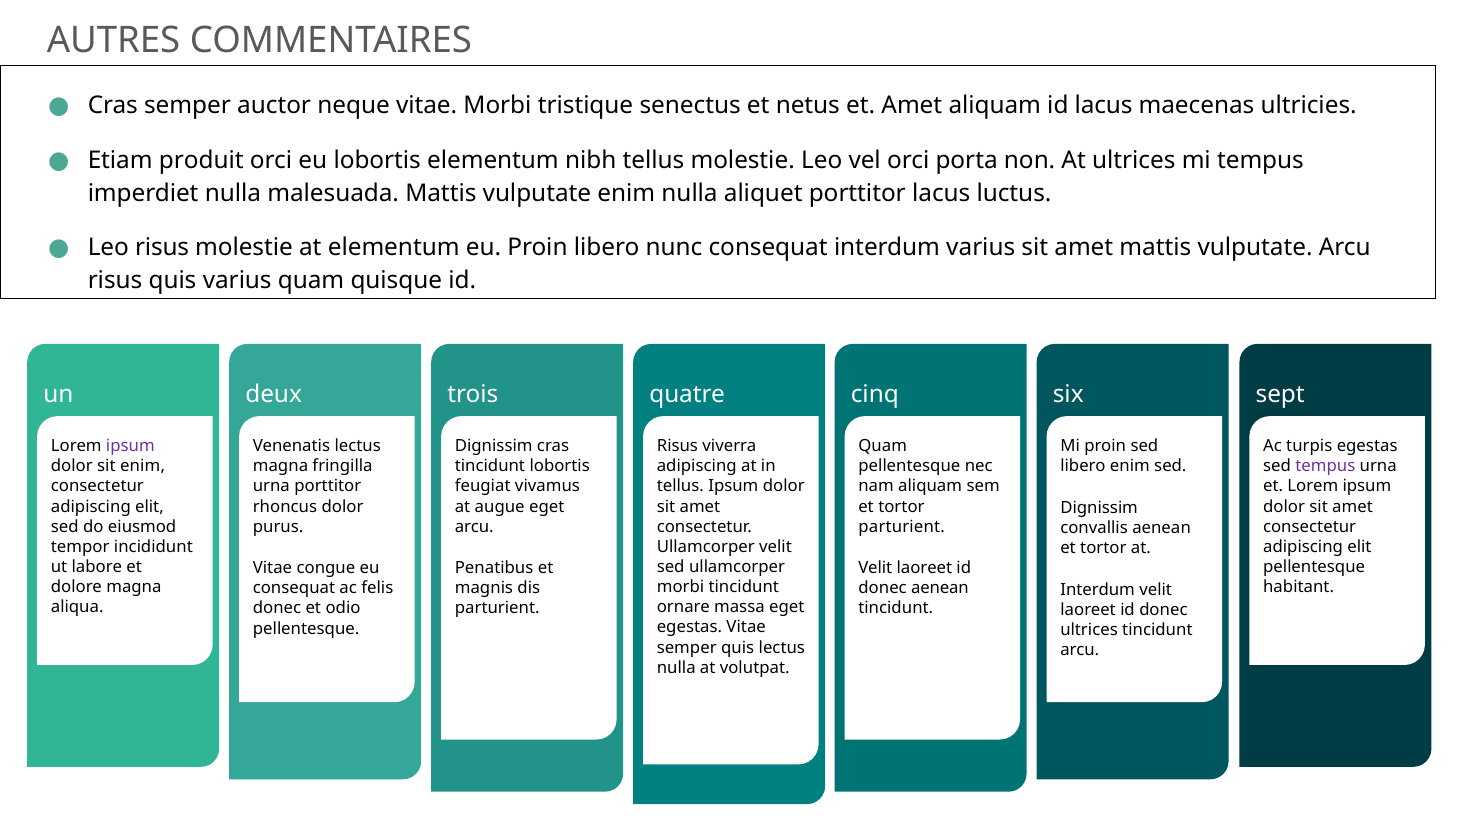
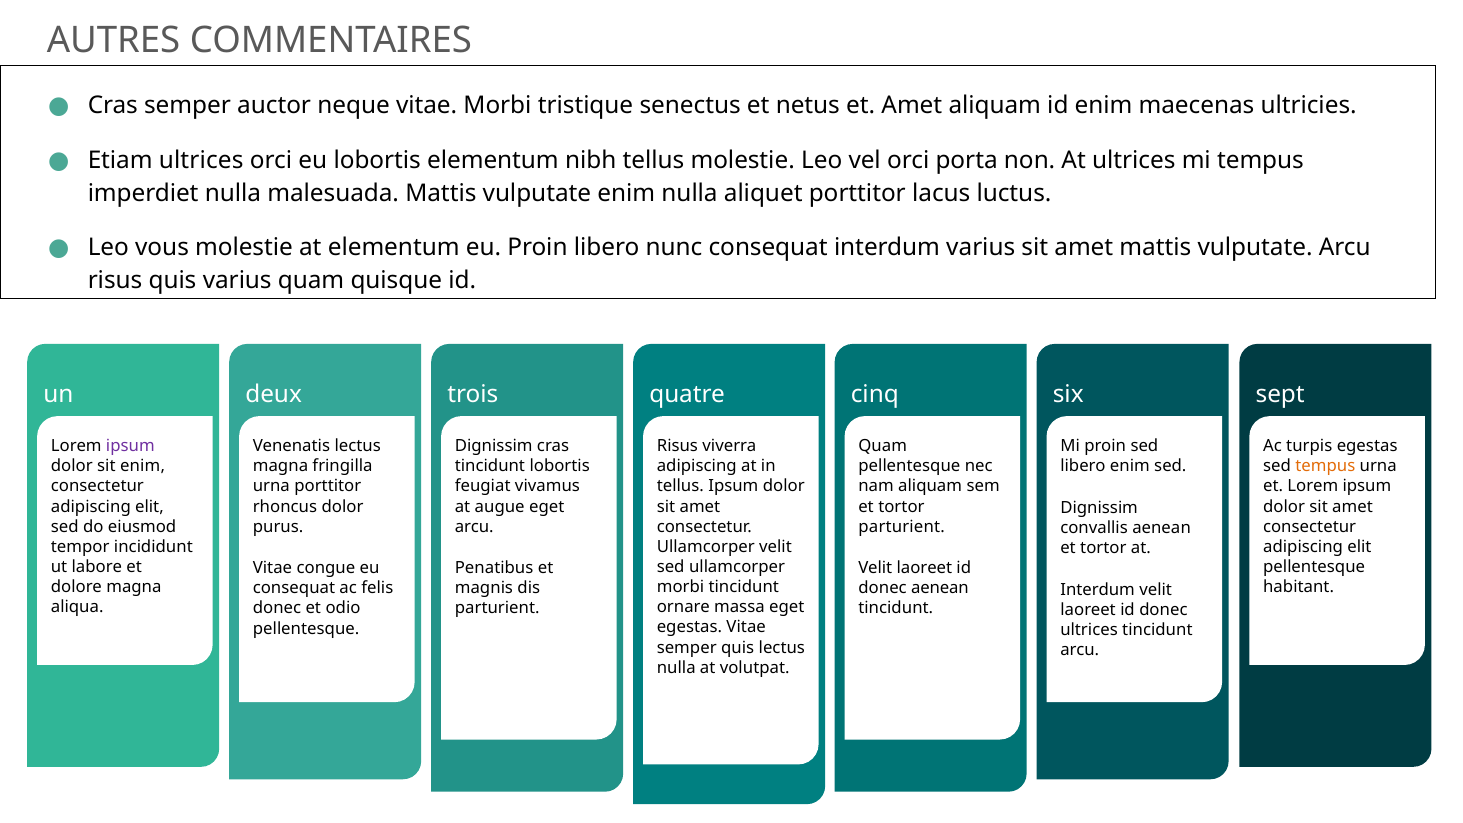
id lacus: lacus -> enim
Etiam produit: produit -> ultrices
Leo risus: risus -> vous
tempus at (1325, 466) colour: purple -> orange
